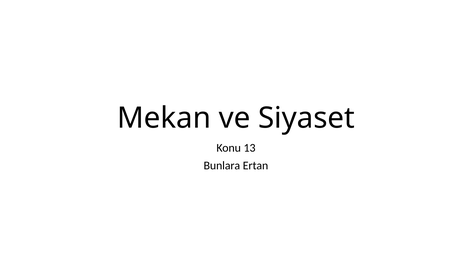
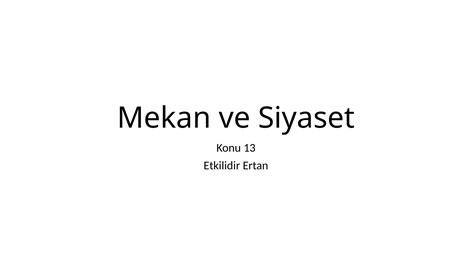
Bunlara: Bunlara -> Etkilidir
